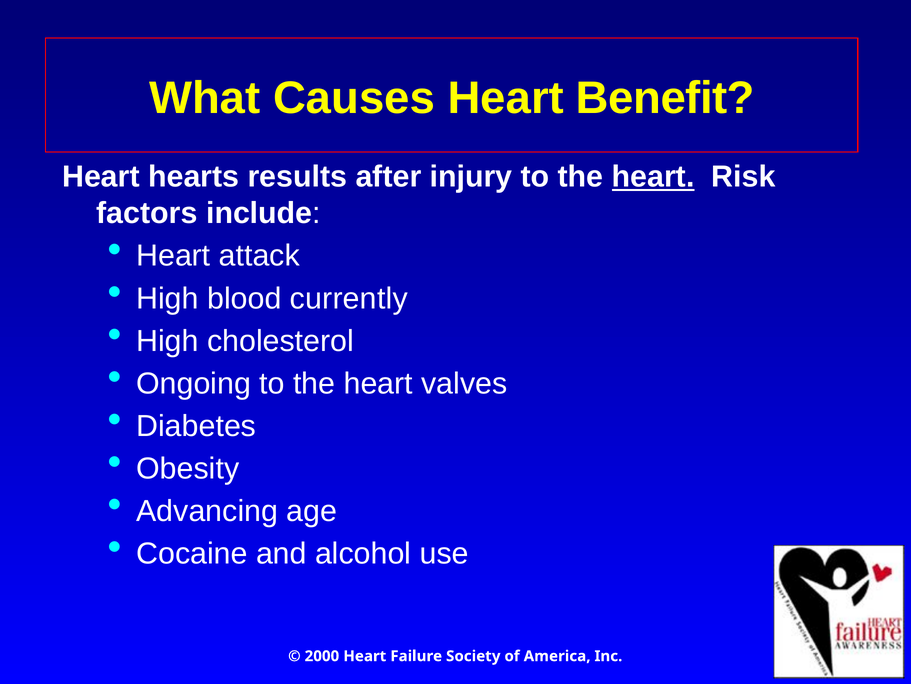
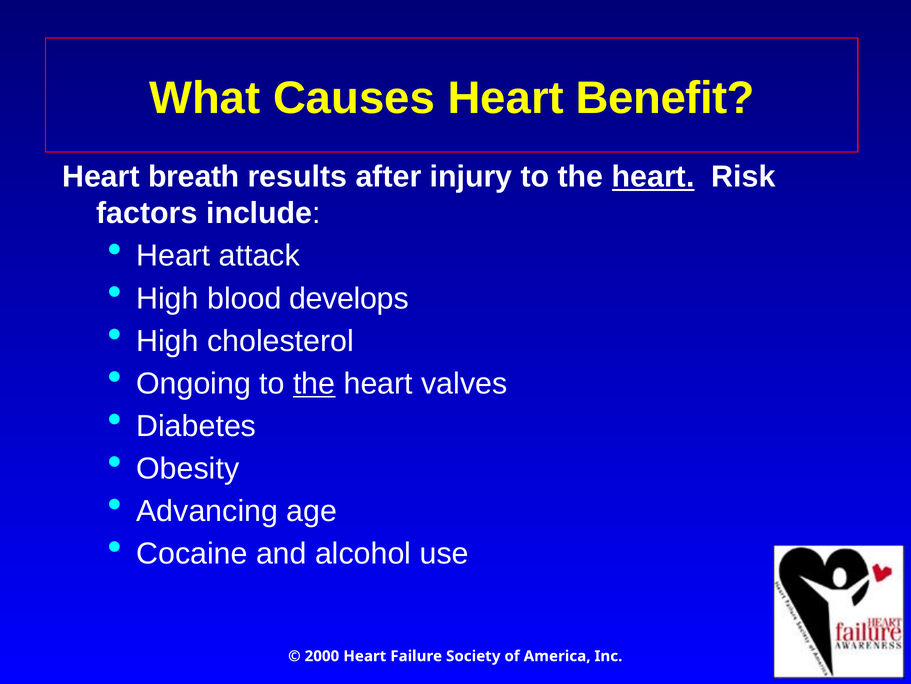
hearts: hearts -> breath
currently: currently -> develops
the at (314, 383) underline: none -> present
